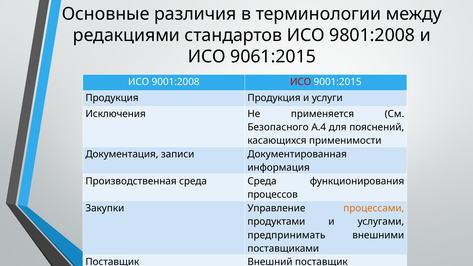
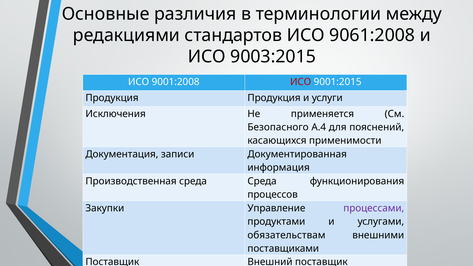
9801:2008: 9801:2008 -> 9061:2008
9061:2015: 9061:2015 -> 9003:2015
процессами colour: orange -> purple
предпринимать: предпринимать -> обязательствам
